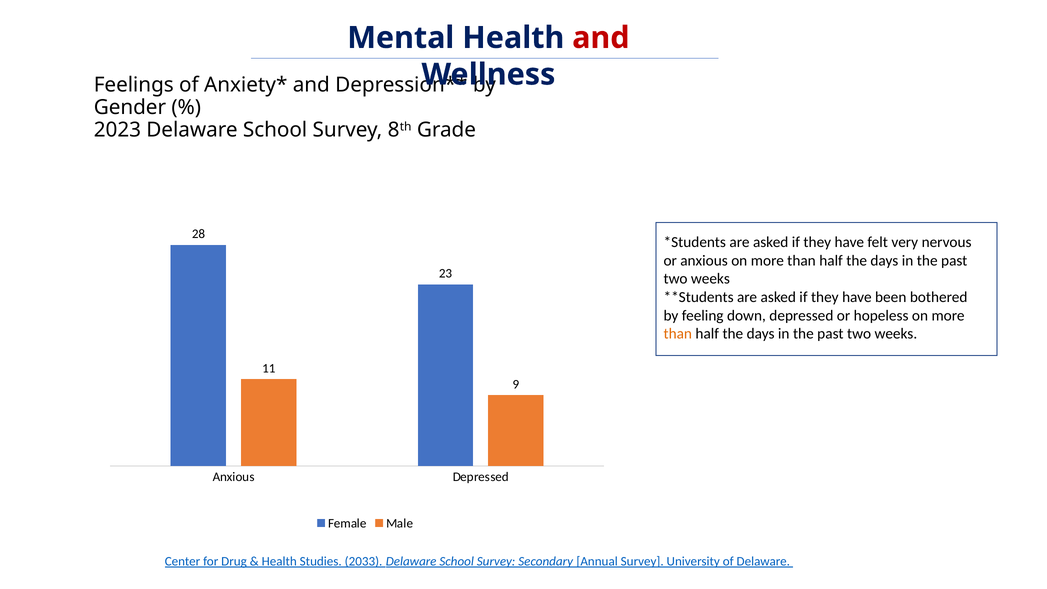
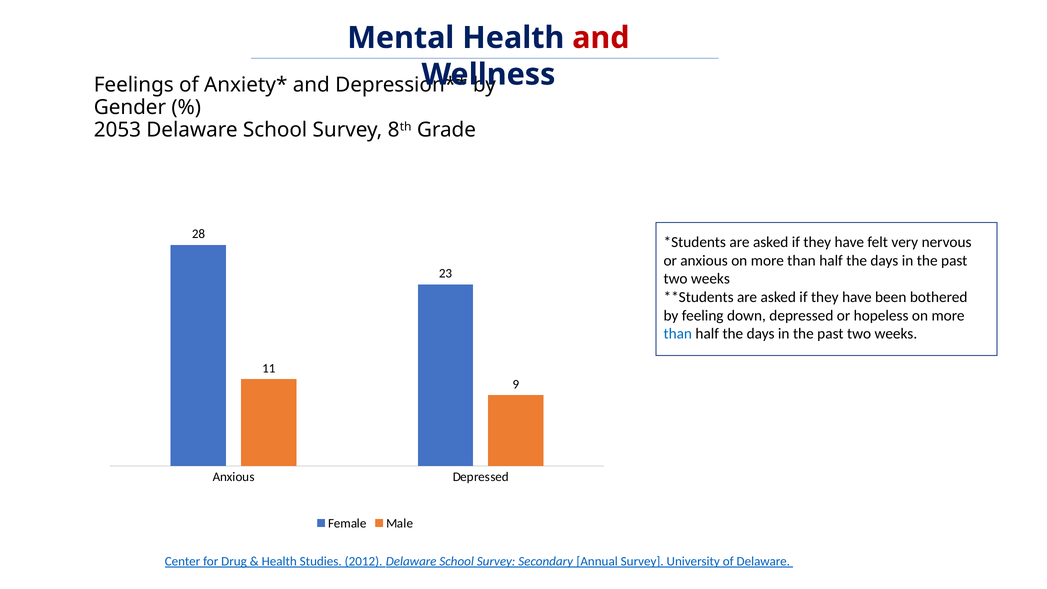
2023: 2023 -> 2053
than at (678, 334) colour: orange -> blue
2033: 2033 -> 2012
